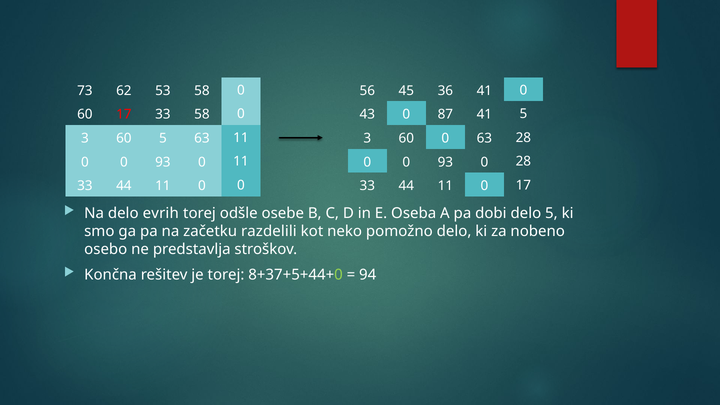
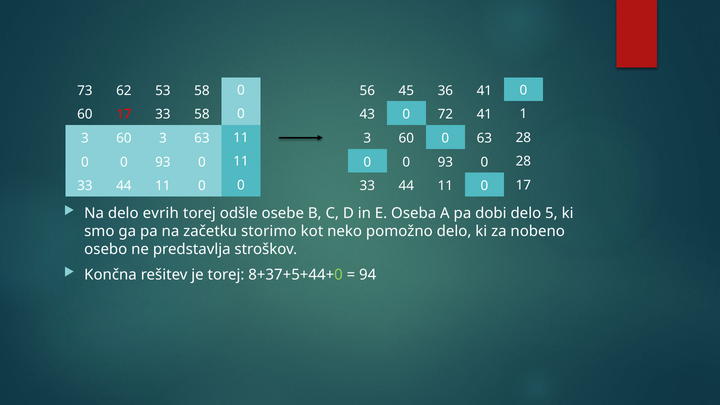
87: 87 -> 72
41 5: 5 -> 1
60 5: 5 -> 3
razdelili: razdelili -> storimo
